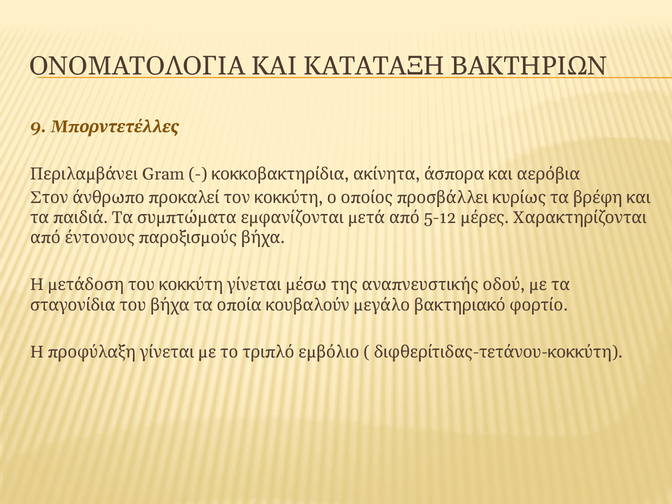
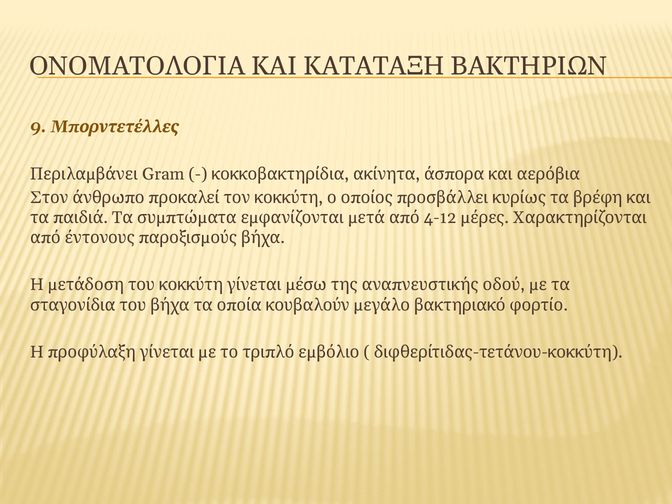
5-12: 5-12 -> 4-12
